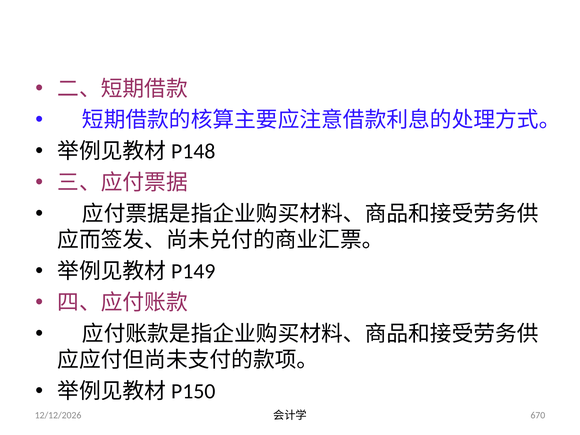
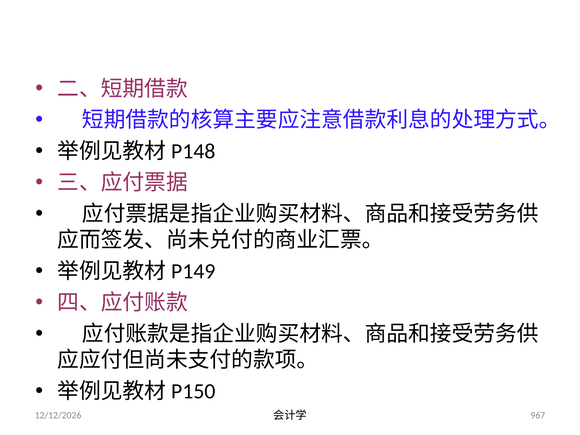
670: 670 -> 967
